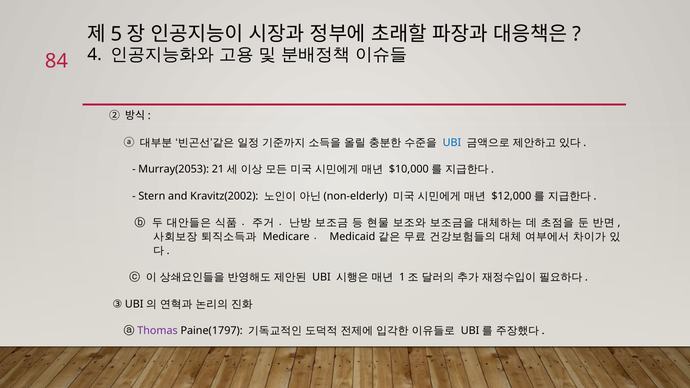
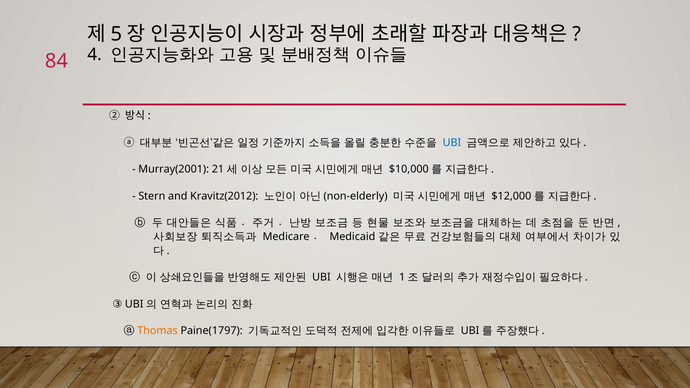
Murray(2053: Murray(2053 -> Murray(2001
Kravitz(2002: Kravitz(2002 -> Kravitz(2012
Thomas colour: purple -> orange
